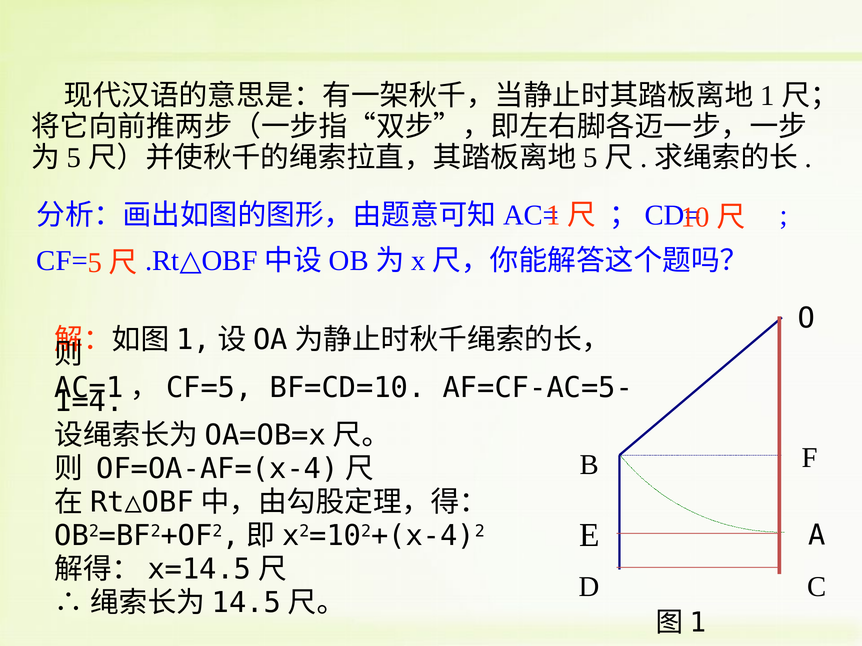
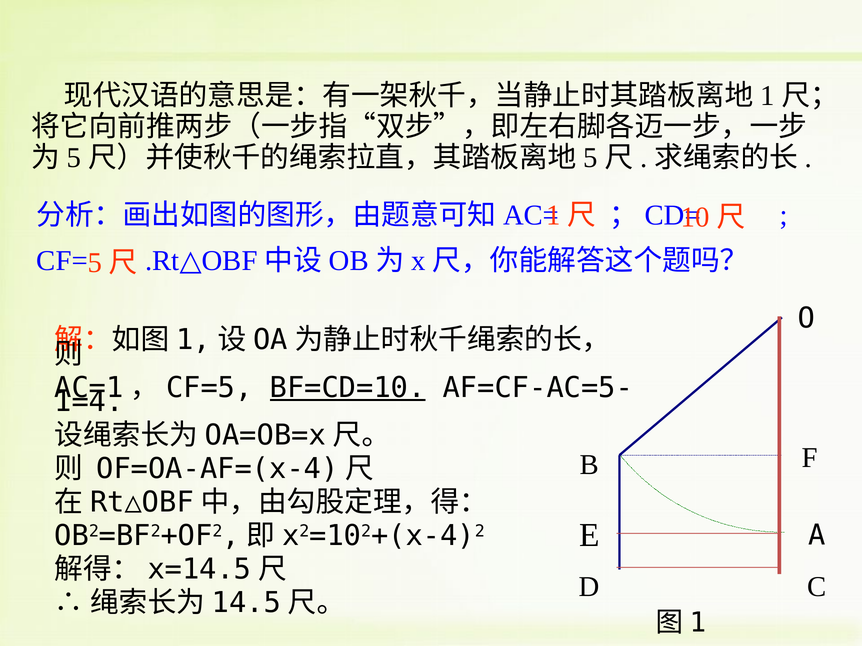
BF=CD=10 underline: none -> present
